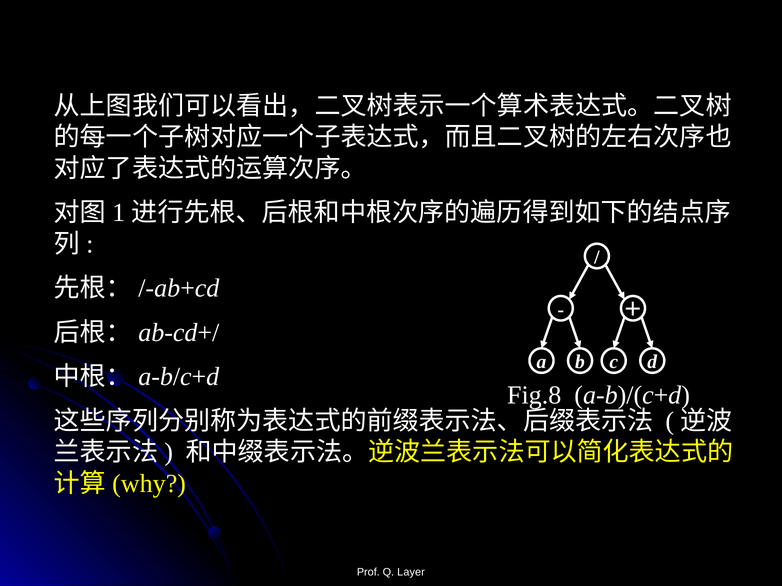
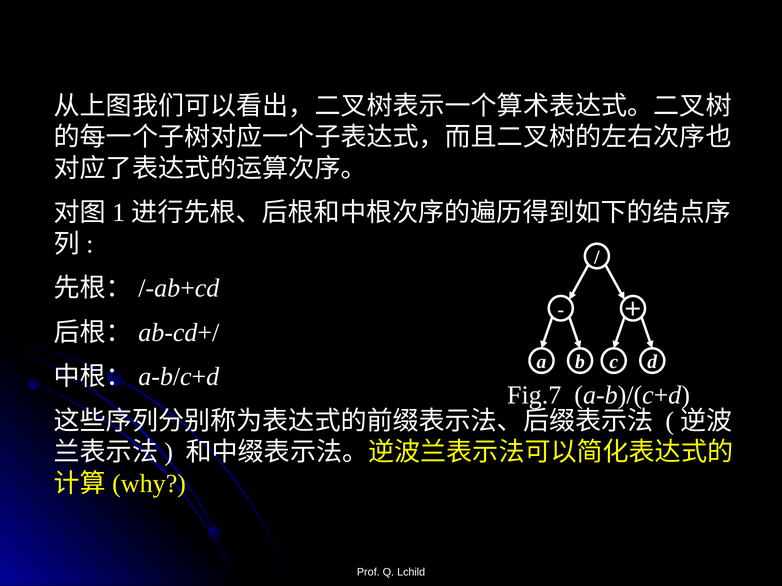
Fig.8: Fig.8 -> Fig.7
Layer: Layer -> Lchild
